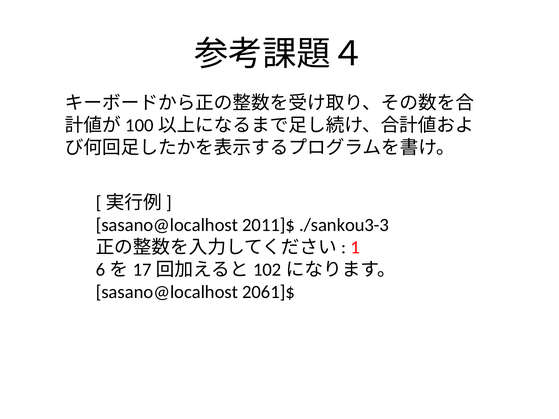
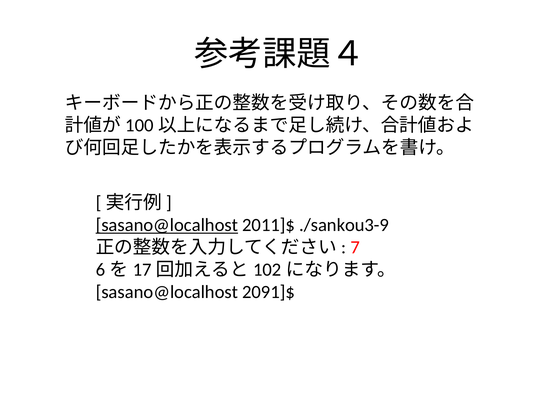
sasano@localhost at (167, 225) underline: none -> present
./sankou3-3: ./sankou3-3 -> ./sankou3-9
1: 1 -> 7
2061]$: 2061]$ -> 2091]$
